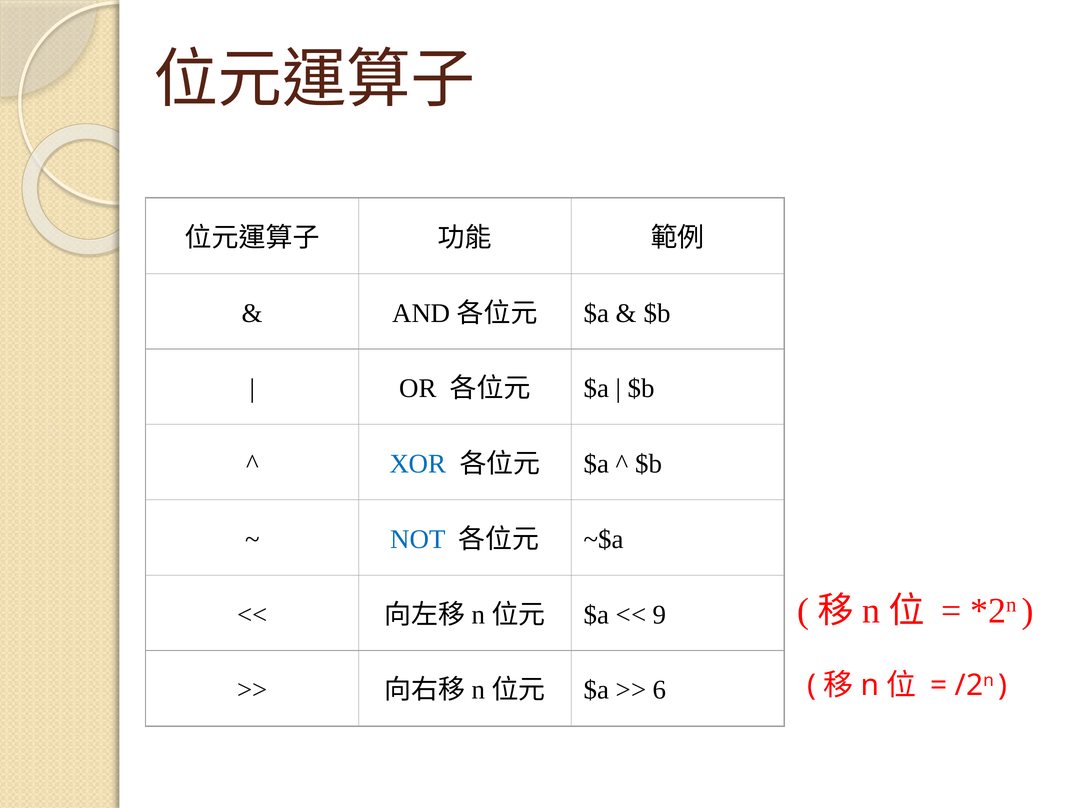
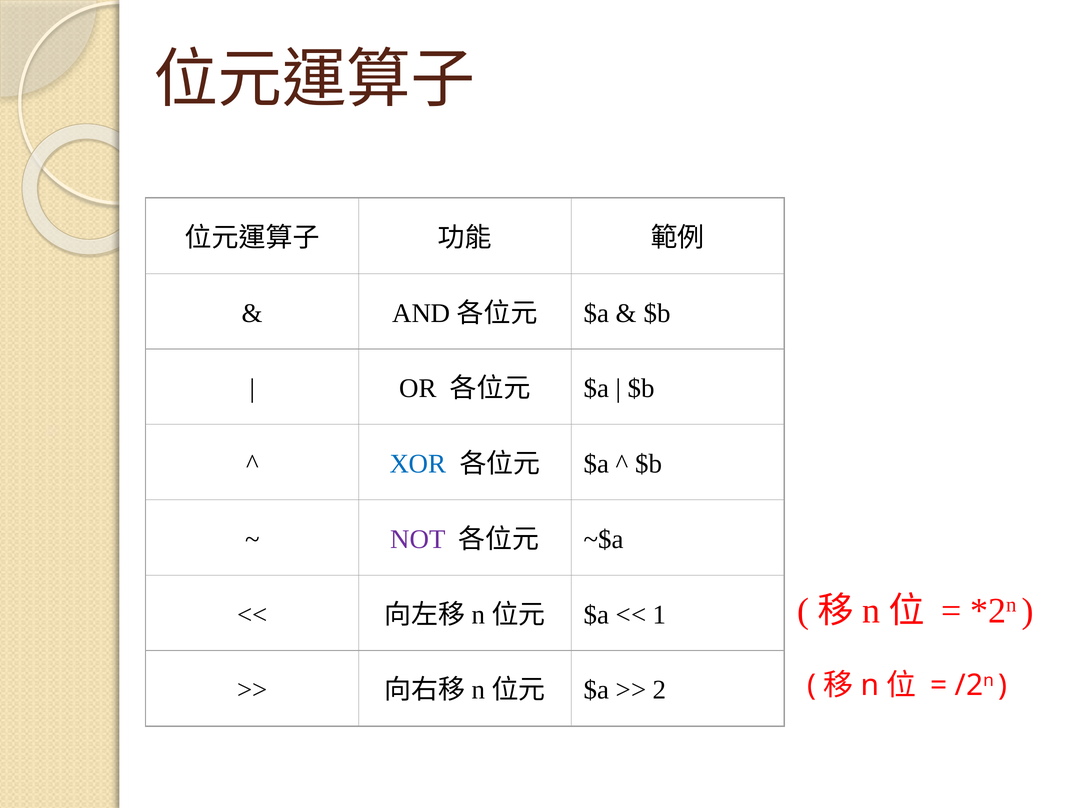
NOT colour: blue -> purple
9: 9 -> 1
6: 6 -> 2
